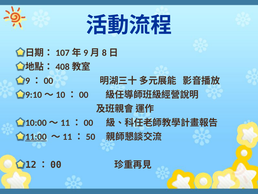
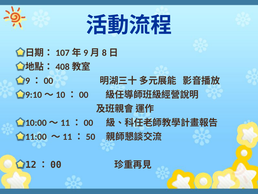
11:00 underline: present -> none
